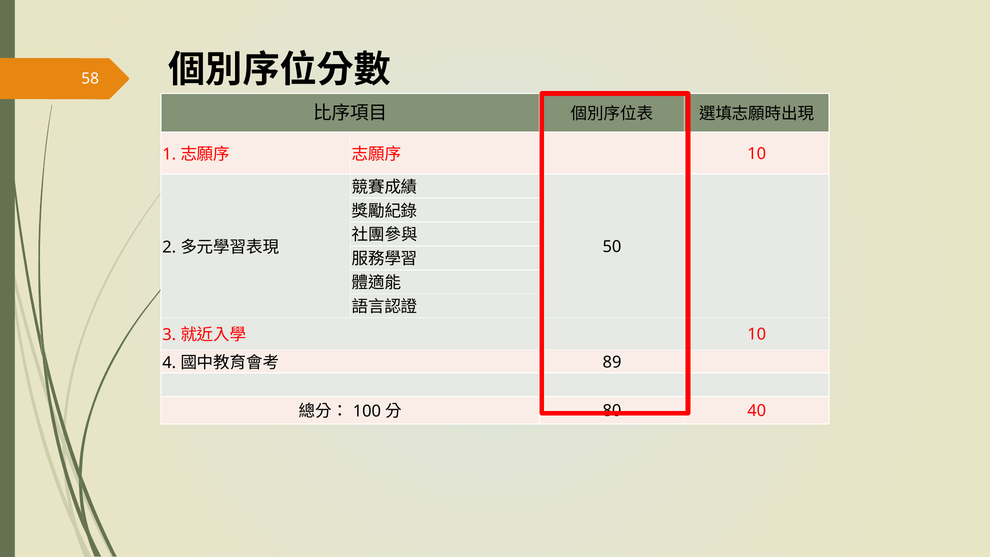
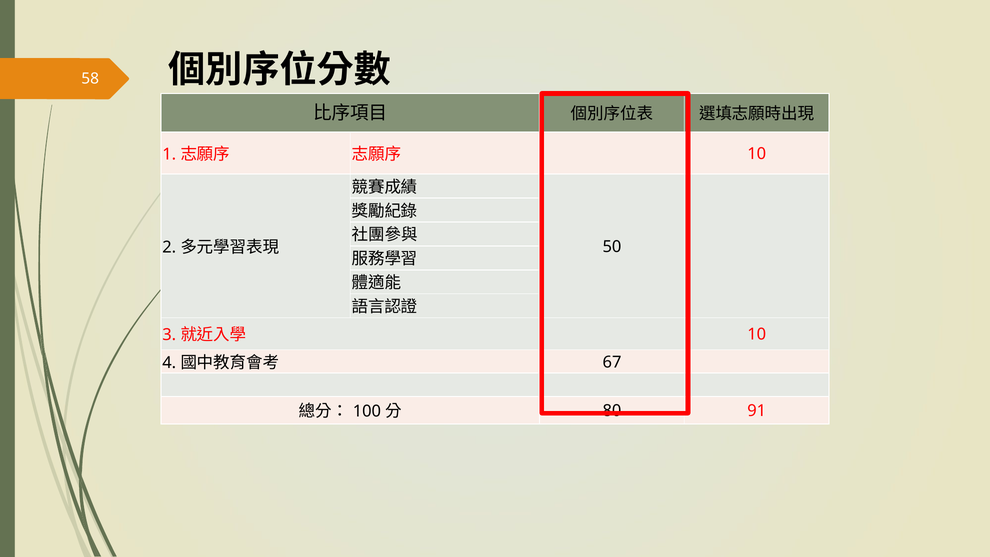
89: 89 -> 67
40: 40 -> 91
